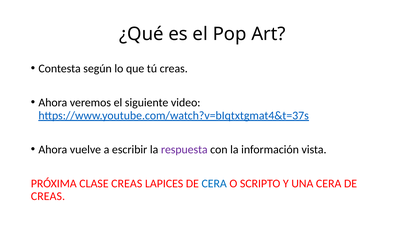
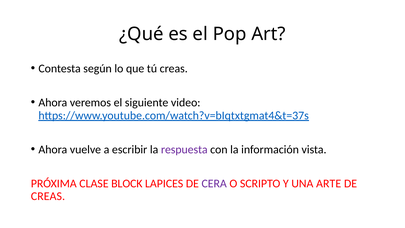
CLASE CREAS: CREAS -> BLOCK
CERA at (214, 183) colour: blue -> purple
UNA CERA: CERA -> ARTE
